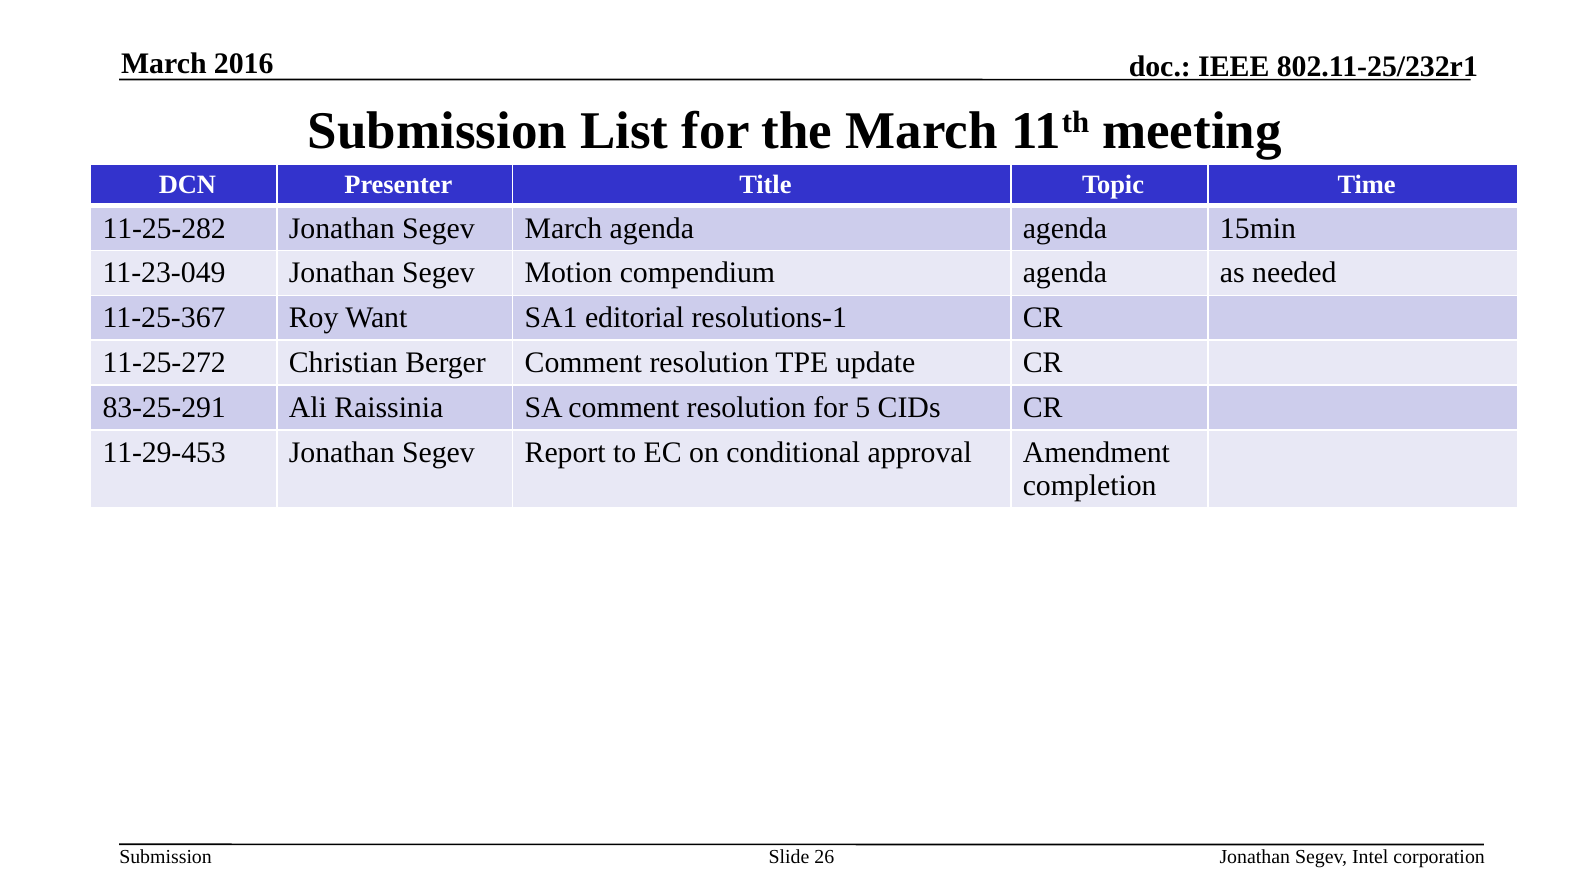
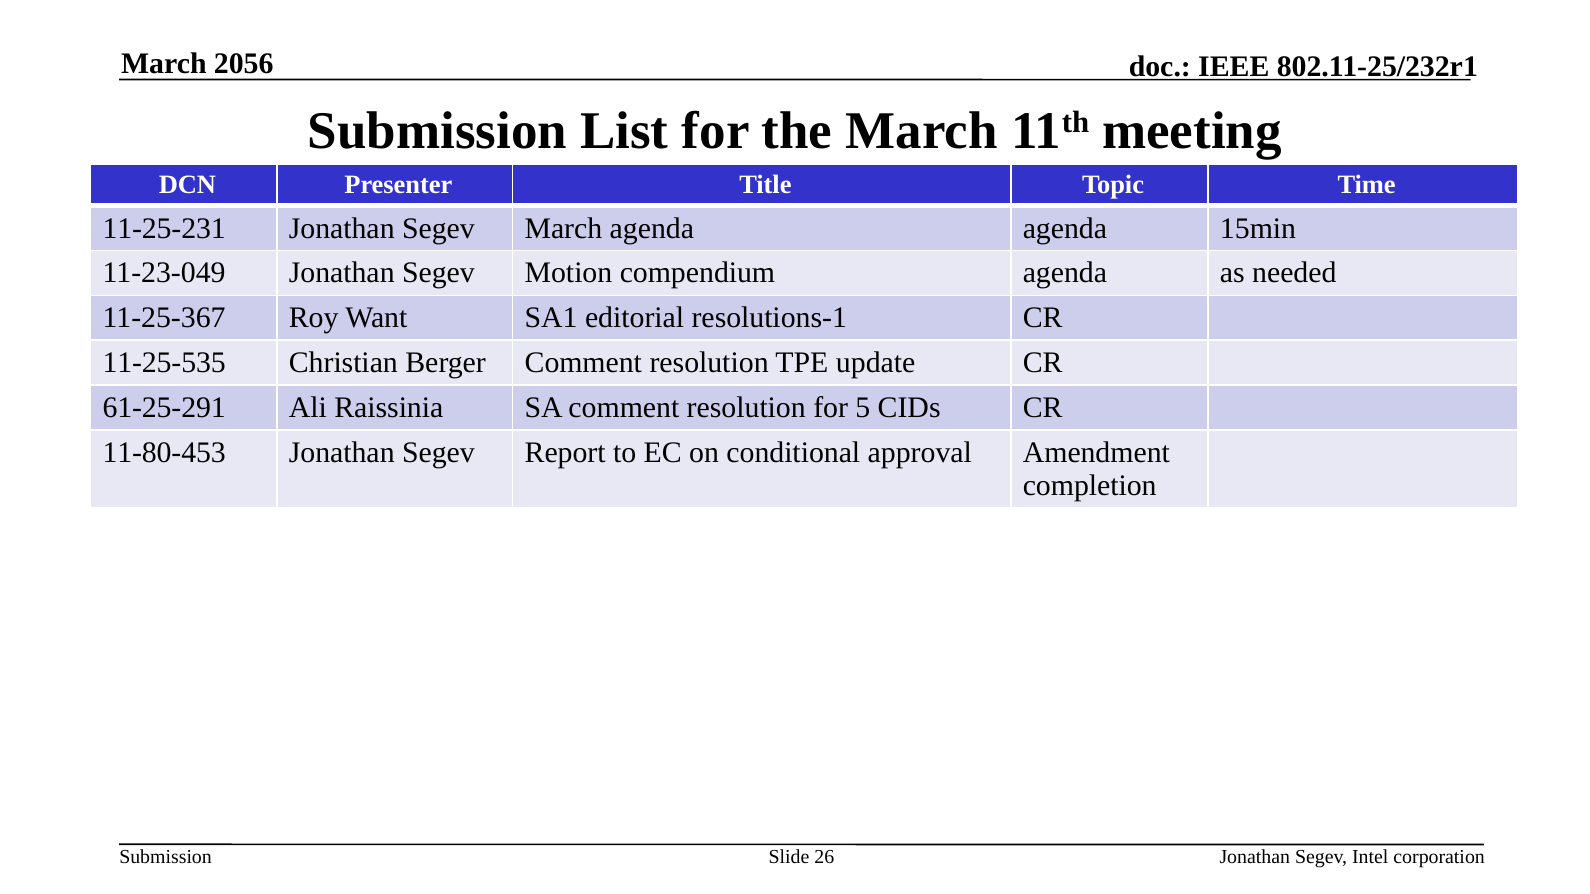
2016: 2016 -> 2056
11-25-282: 11-25-282 -> 11-25-231
11-25-272: 11-25-272 -> 11-25-535
83-25-291: 83-25-291 -> 61-25-291
11-29-453: 11-29-453 -> 11-80-453
